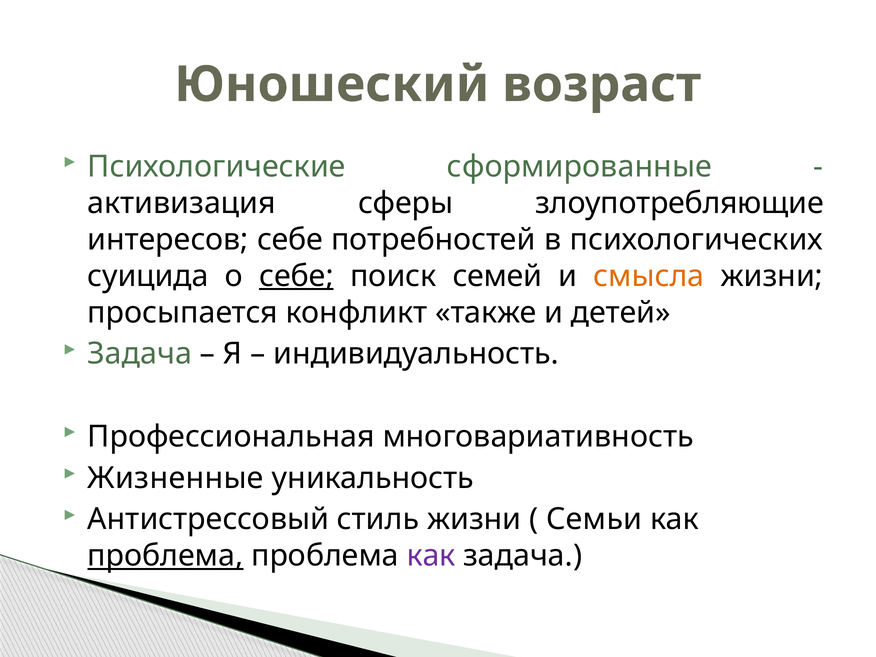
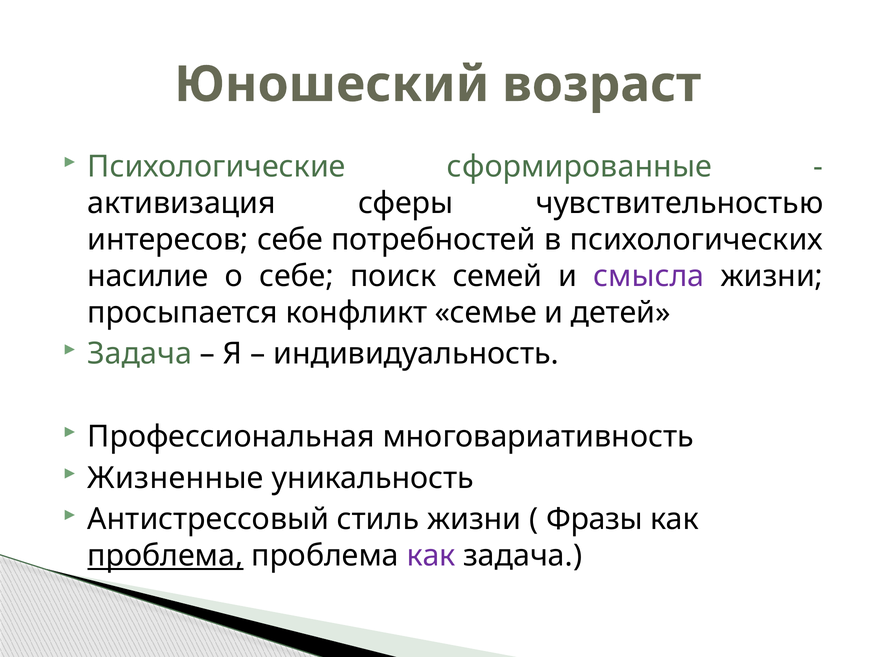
злоупотребляющие: злоупотребляющие -> чувствительностью
суицида: суицида -> насилие
себе at (296, 276) underline: present -> none
смысла colour: orange -> purple
также: также -> семье
Семьи: Семьи -> Фразы
